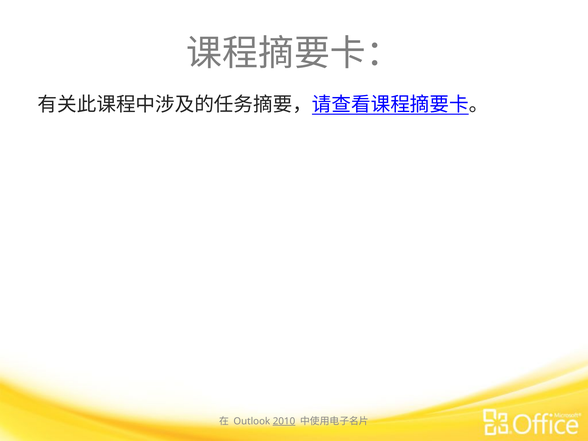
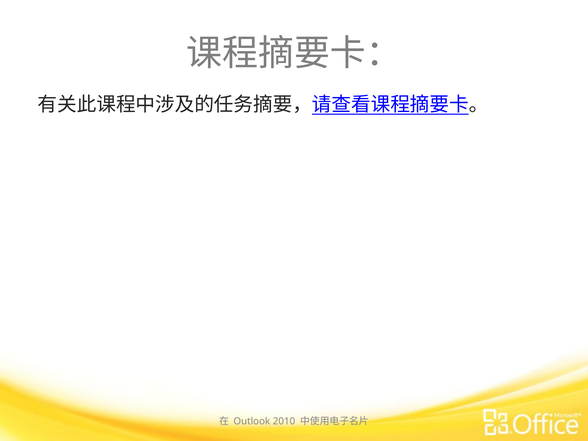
2010 underline: present -> none
